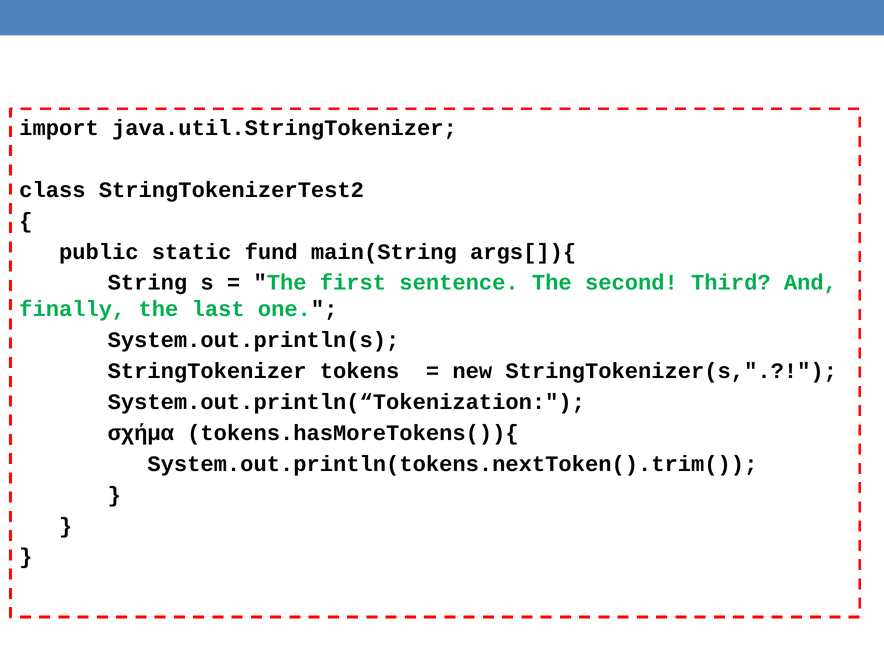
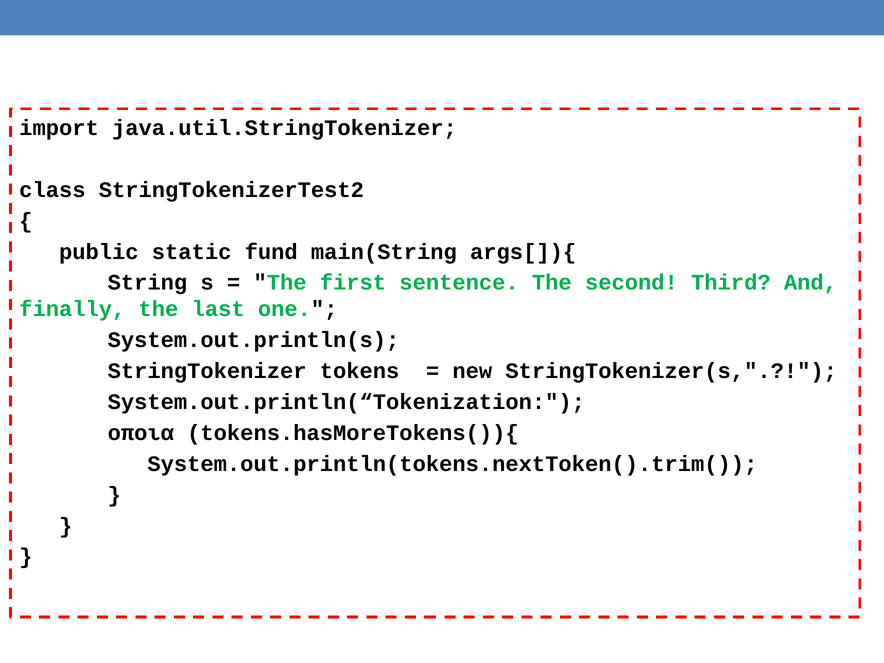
σχήμα: σχήμα -> οποια
